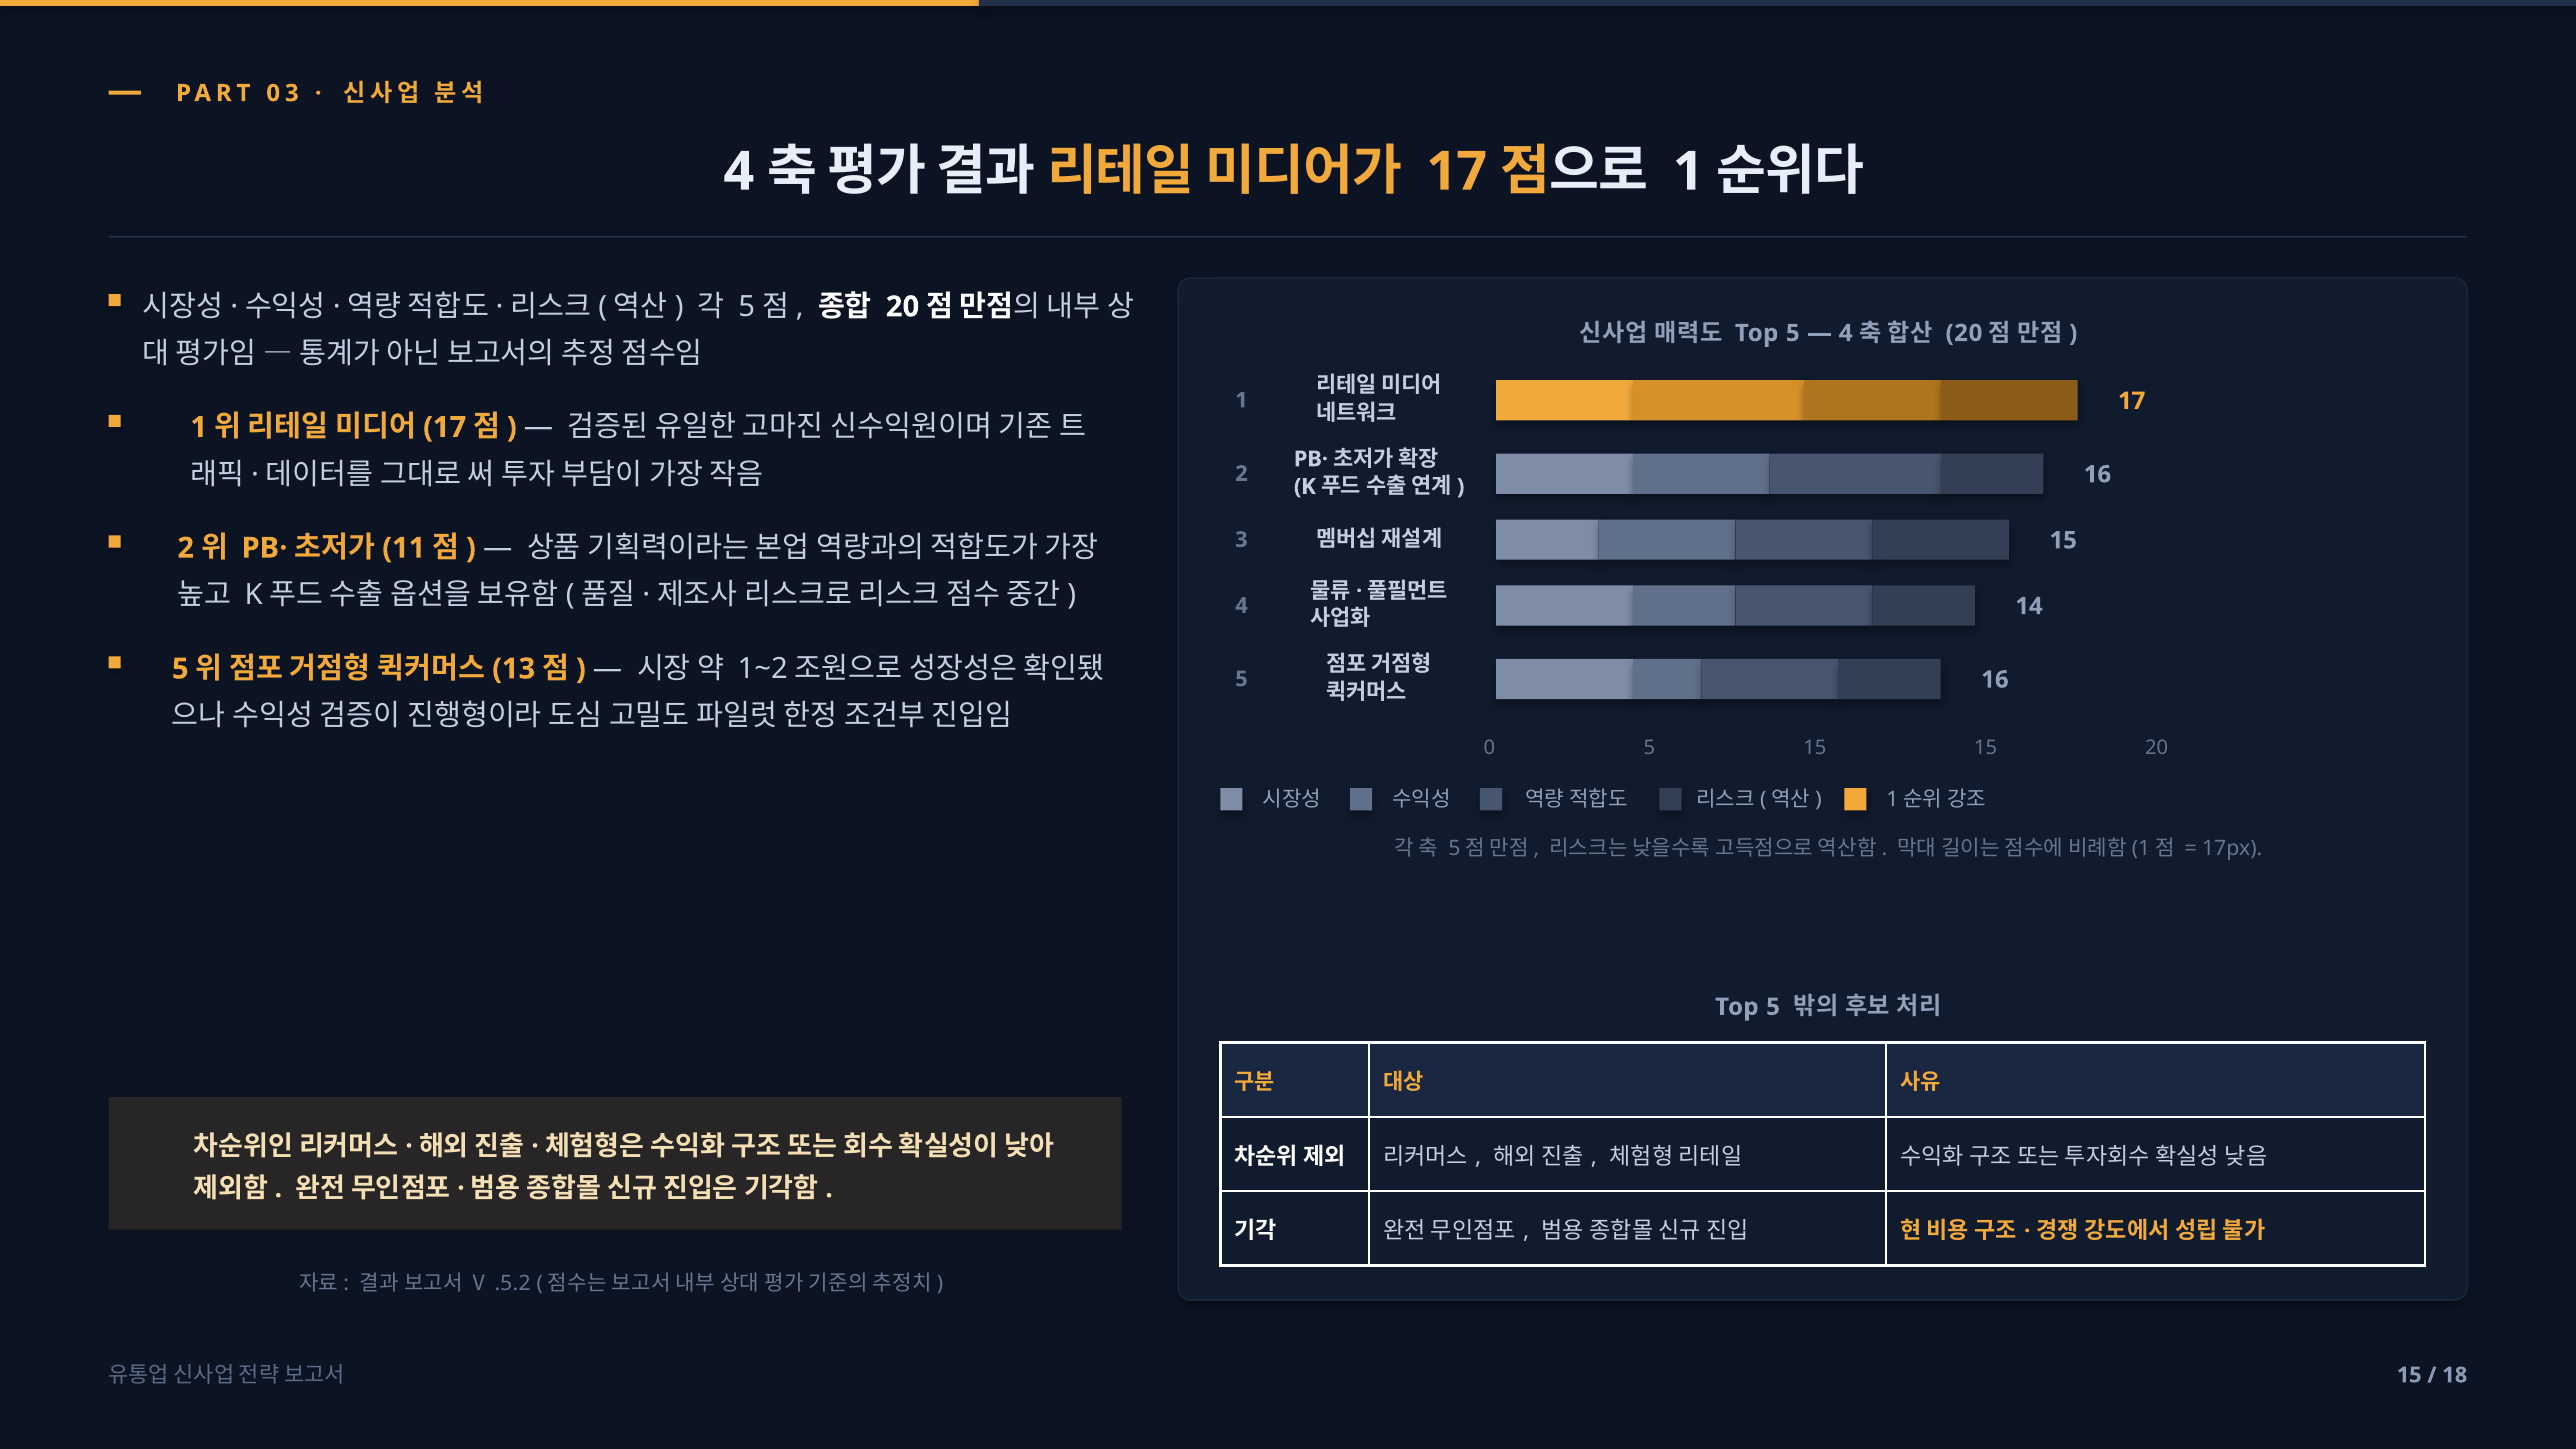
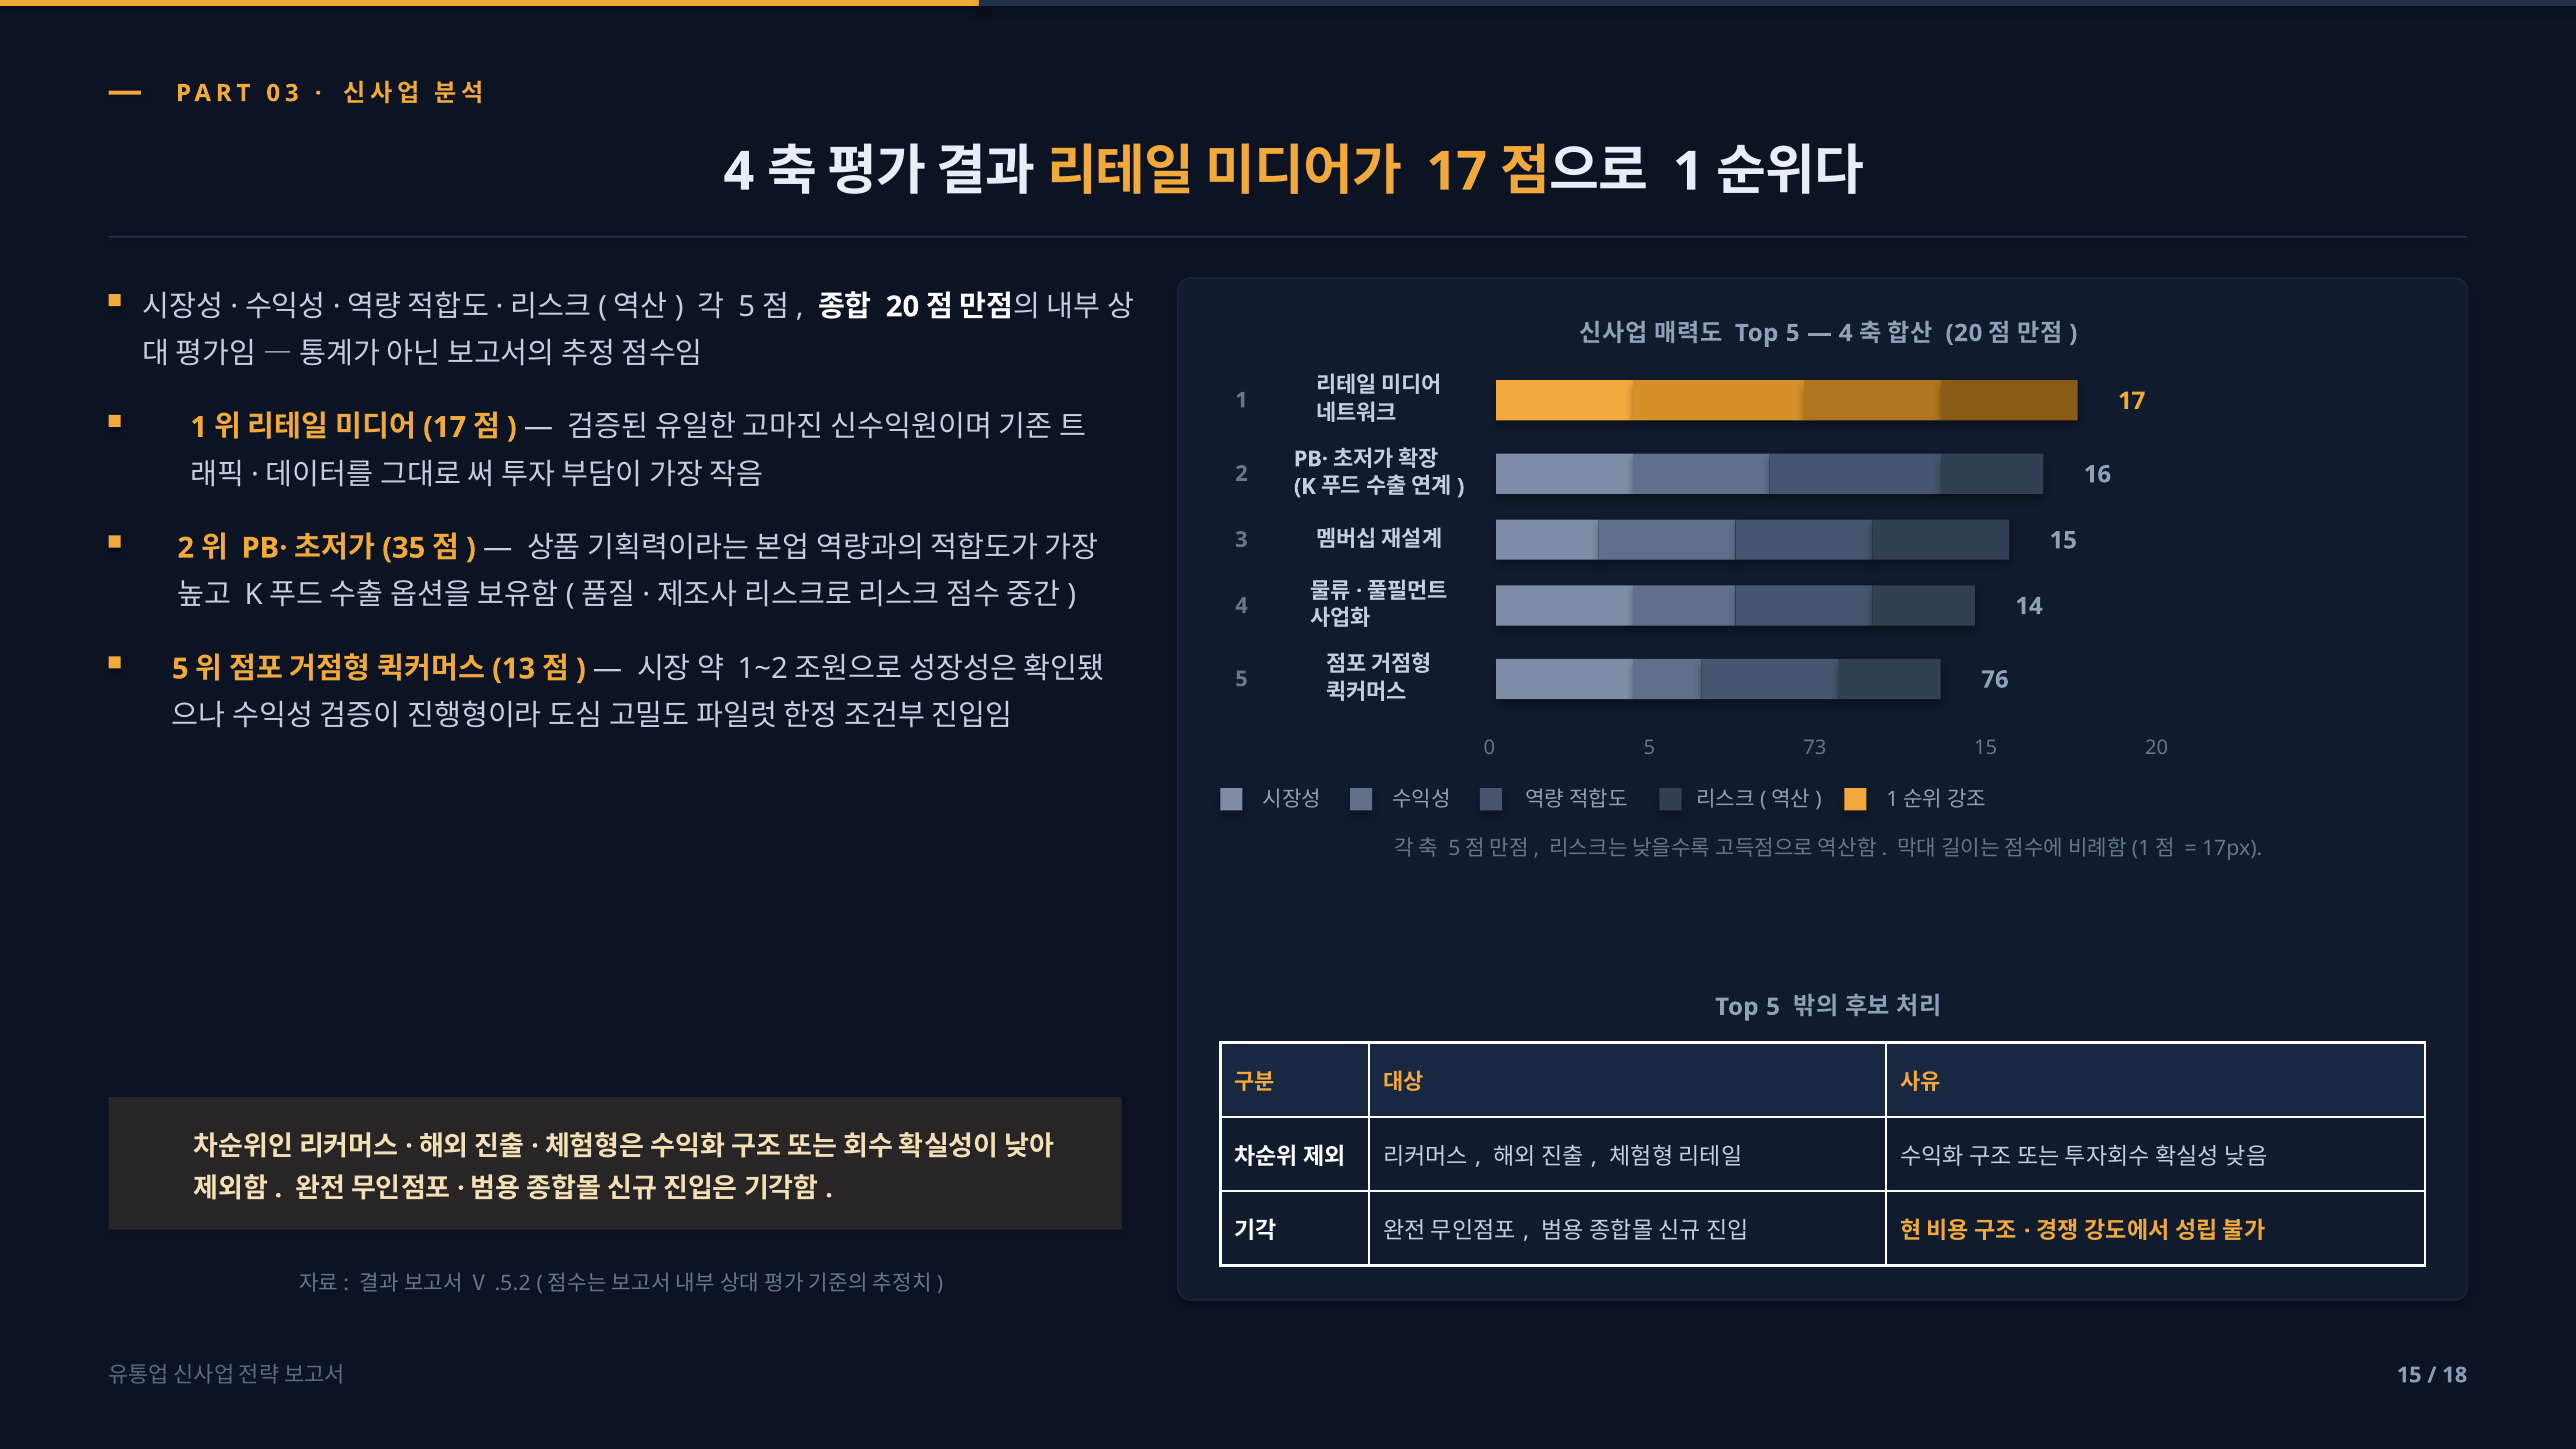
11: 11 -> 35
16 at (1995, 680): 16 -> 76
5 15: 15 -> 73
